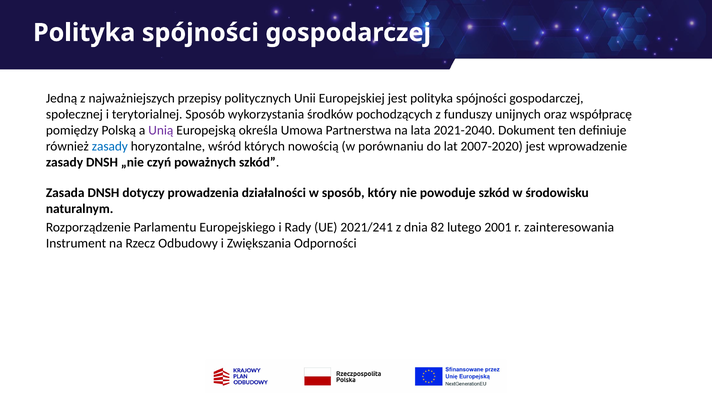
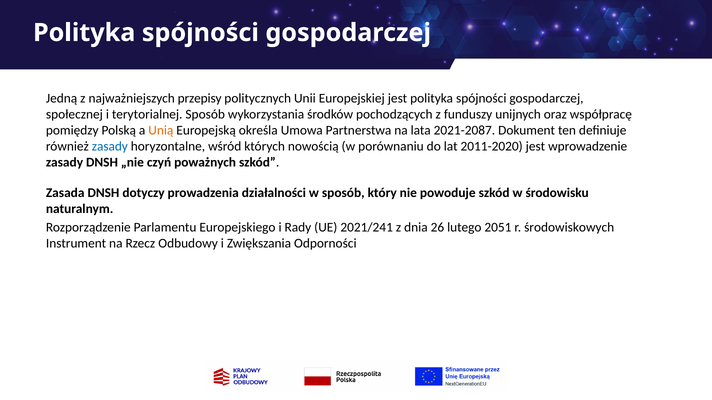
Unią colour: purple -> orange
2021-2040: 2021-2040 -> 2021-2087
2007-2020: 2007-2020 -> 2011-2020
82: 82 -> 26
2001: 2001 -> 2051
zainteresowania: zainteresowania -> środowiskowych
